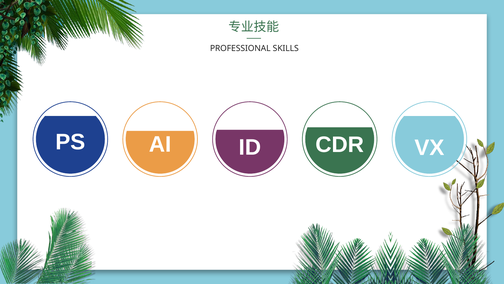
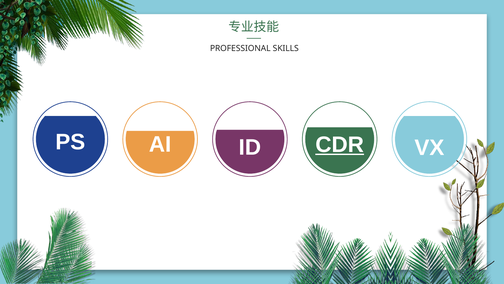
CDR underline: none -> present
